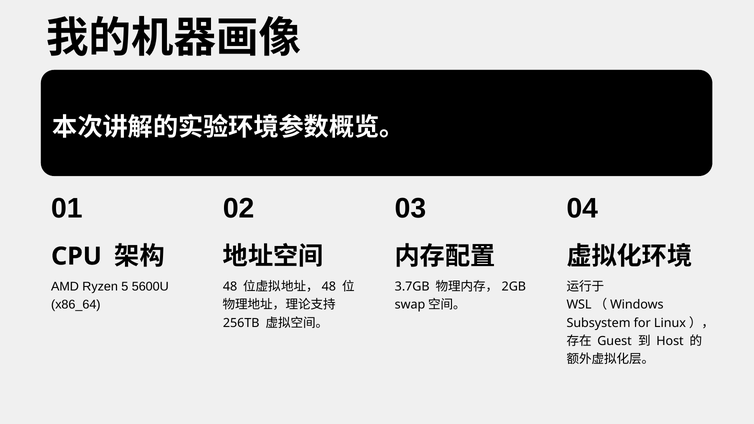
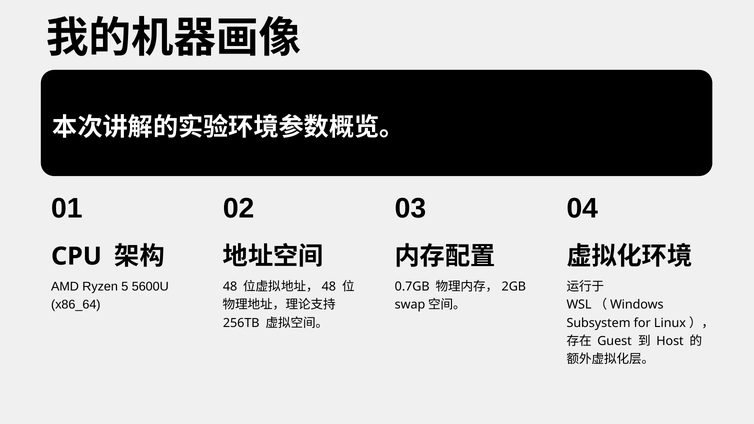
3.7GB: 3.7GB -> 0.7GB
